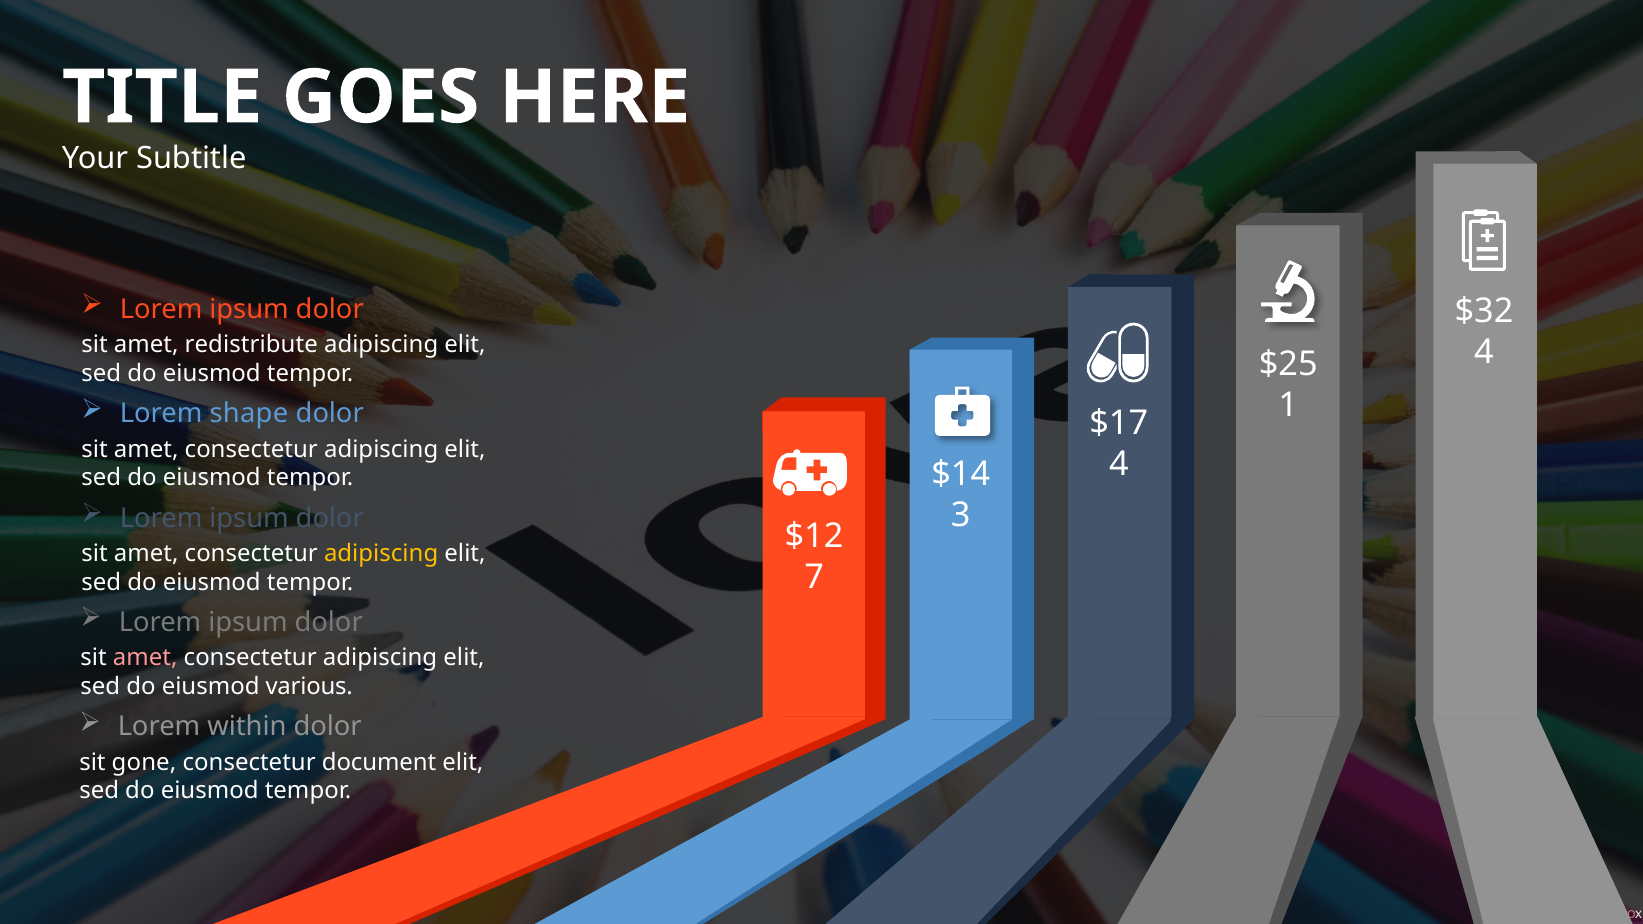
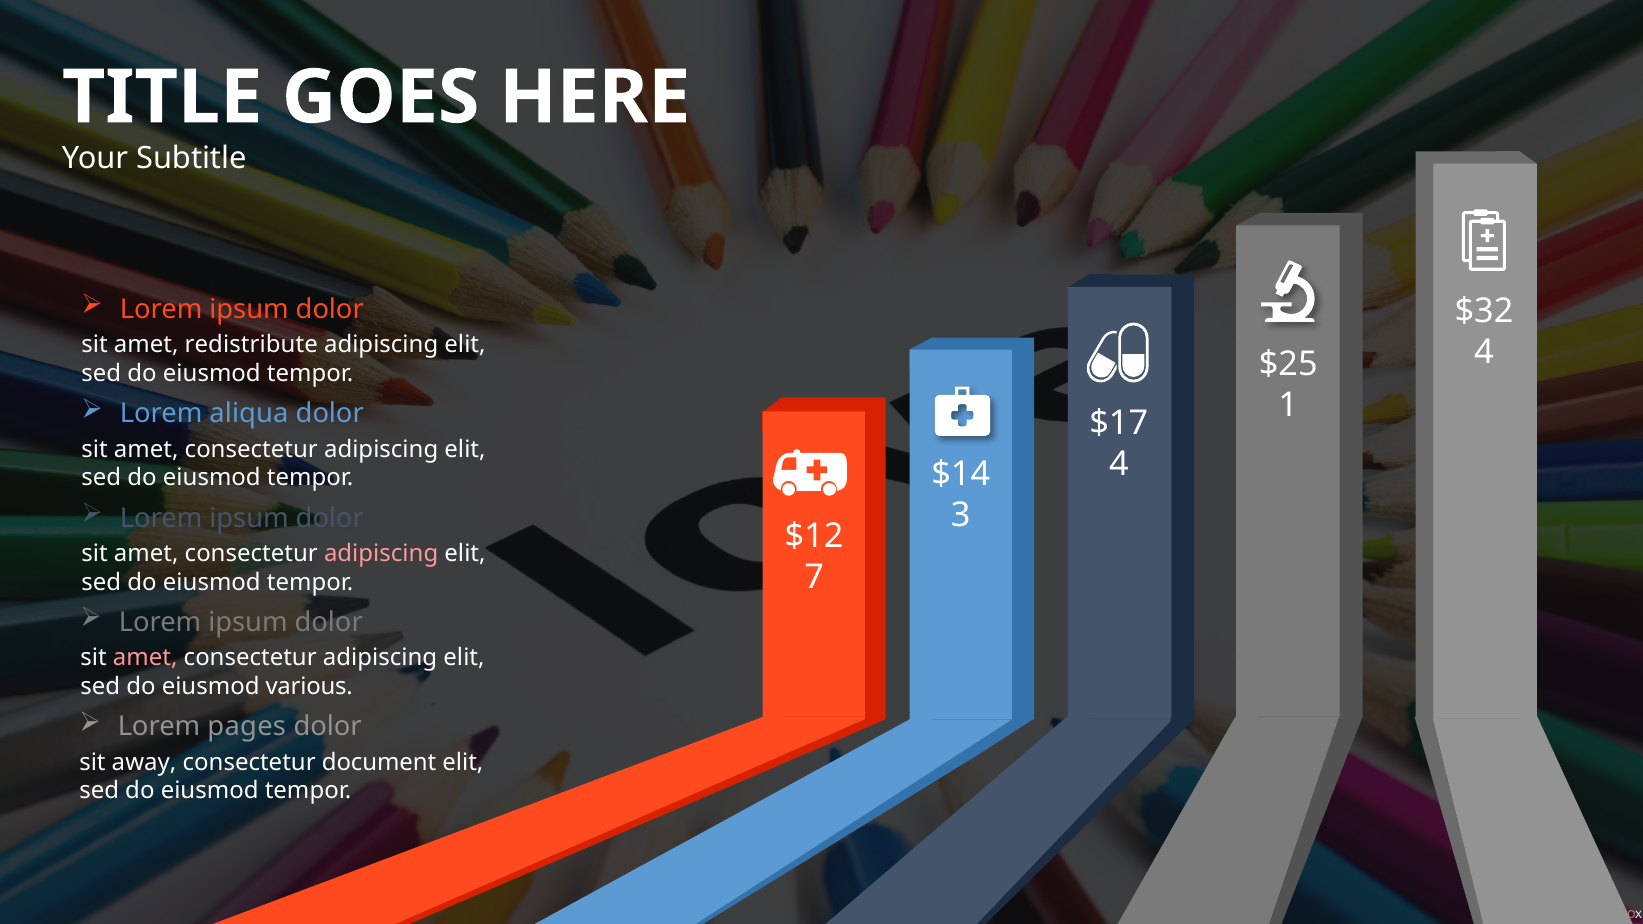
shape: shape -> aliqua
adipiscing at (381, 554) colour: yellow -> pink
within: within -> pages
gone: gone -> away
